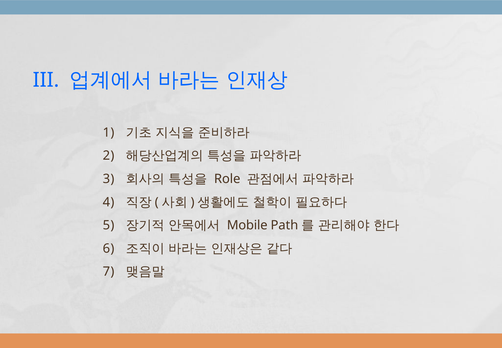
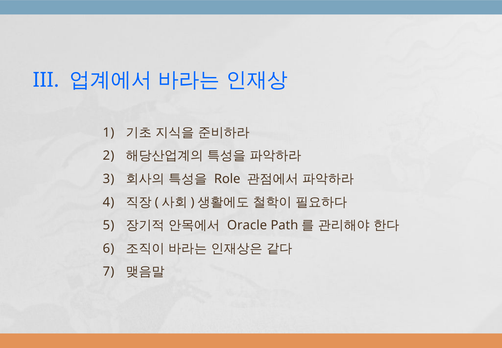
Mobile: Mobile -> Oracle
